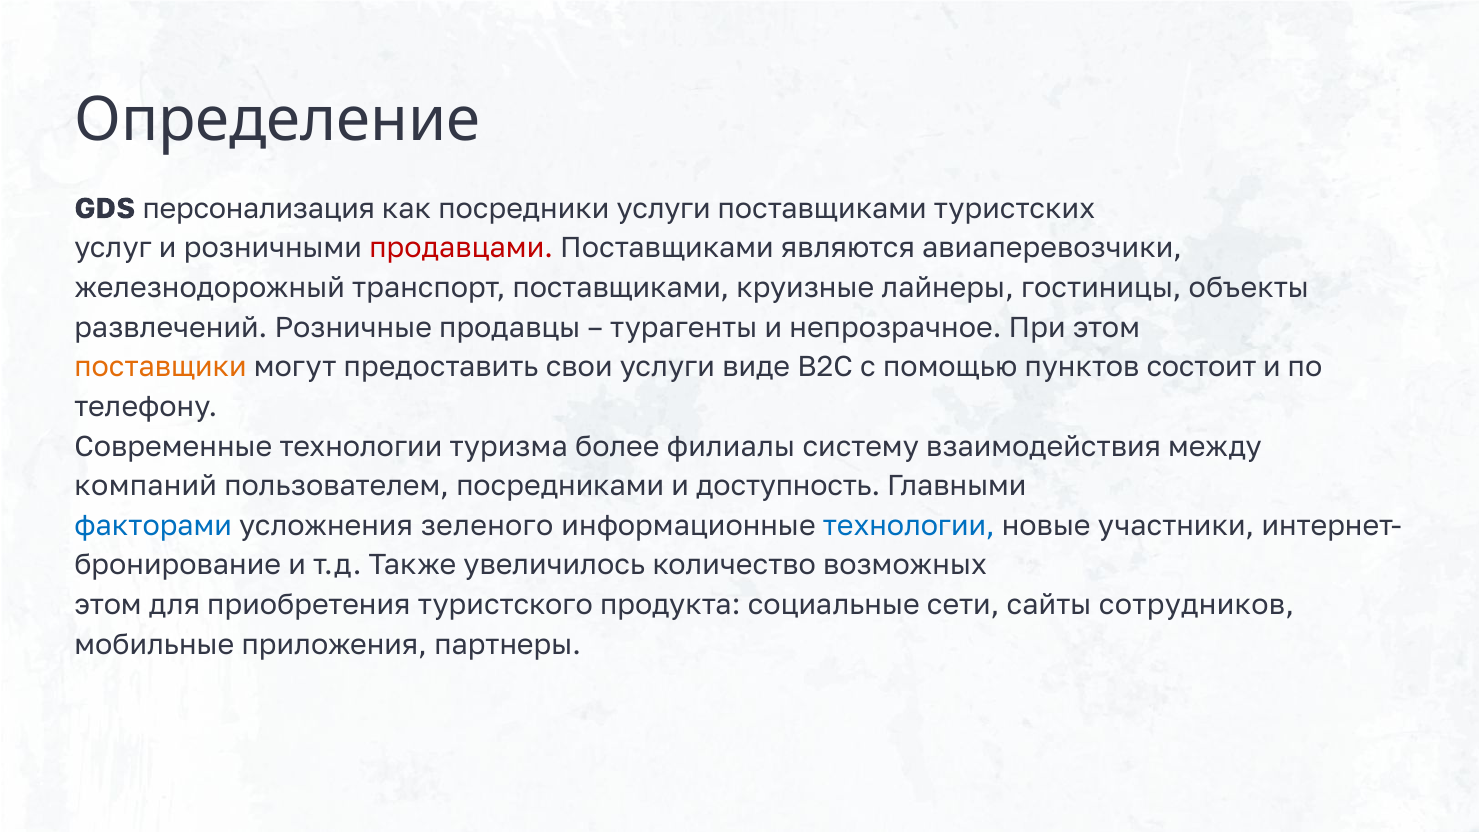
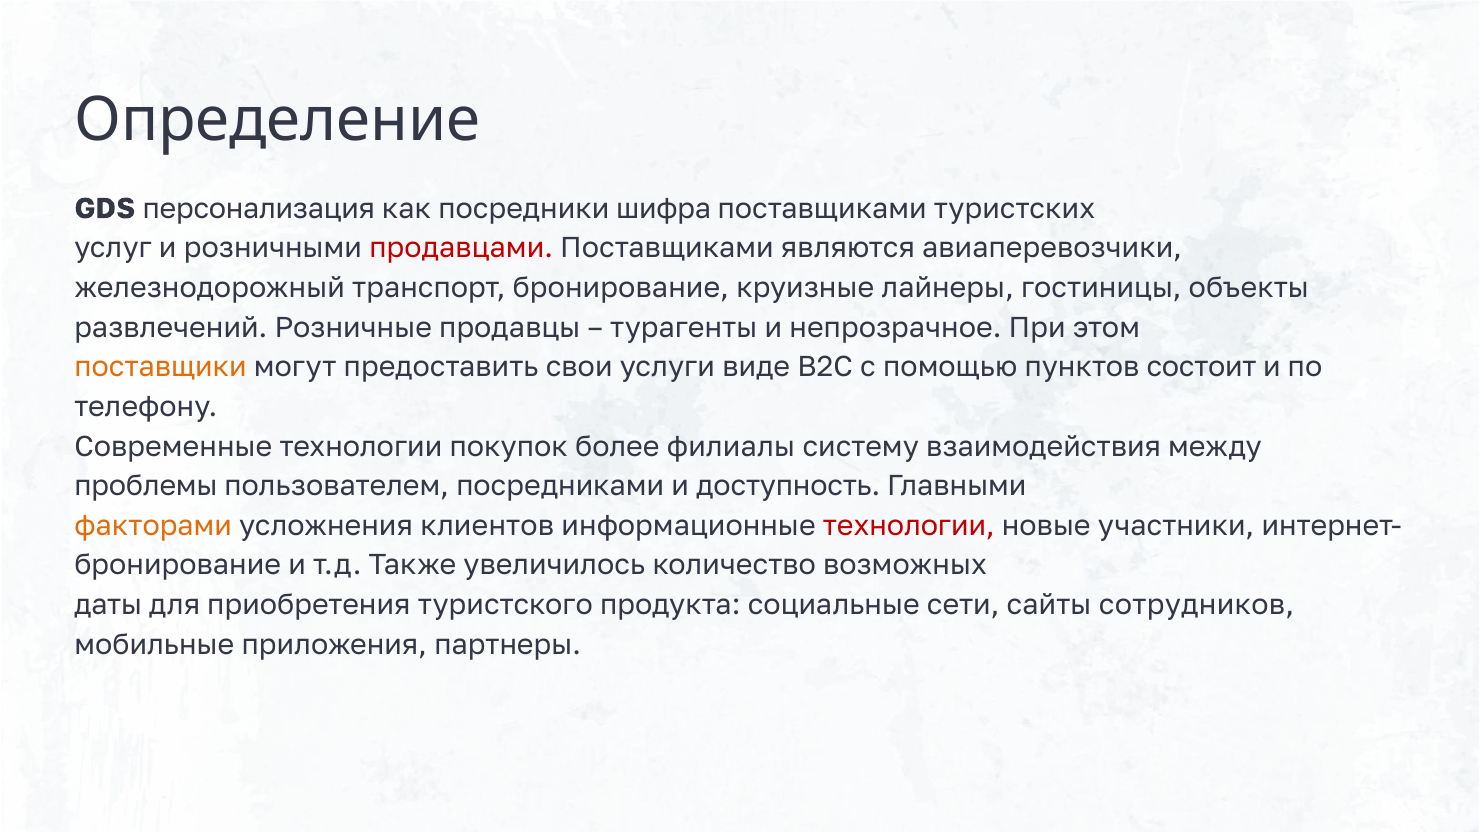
посредники услуги: услуги -> шифра
транспорт поставщиками: поставщиками -> бронирование
туризма: туризма -> покупок
компаний: компаний -> проблемы
факторами colour: blue -> orange
зеленого: зеленого -> клиентов
технологии at (909, 526) colour: blue -> red
этом at (108, 605): этом -> даты
